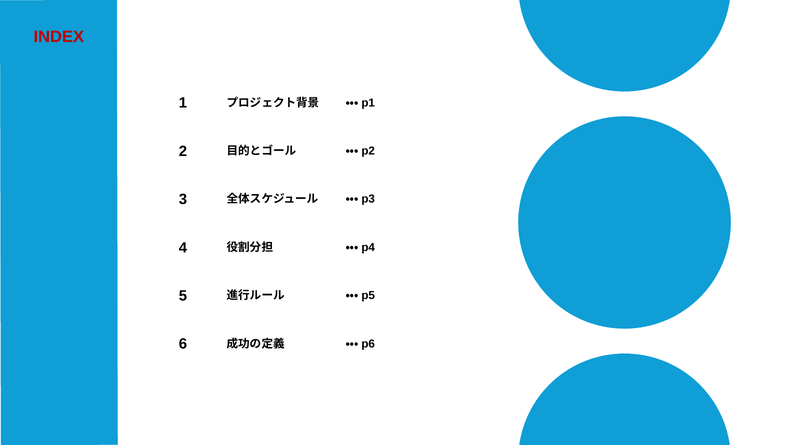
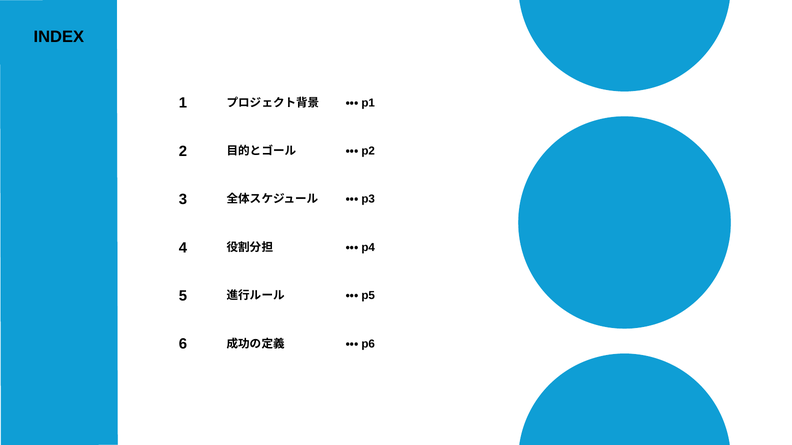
INDEX colour: red -> black
